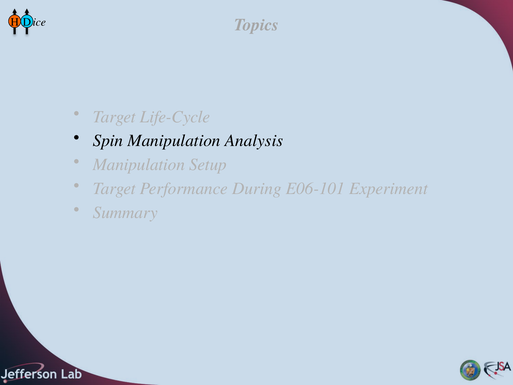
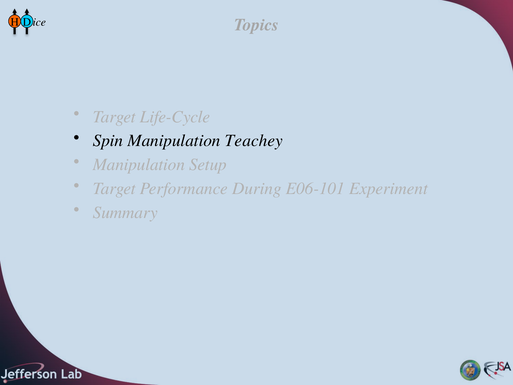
Analysis: Analysis -> Teachey
